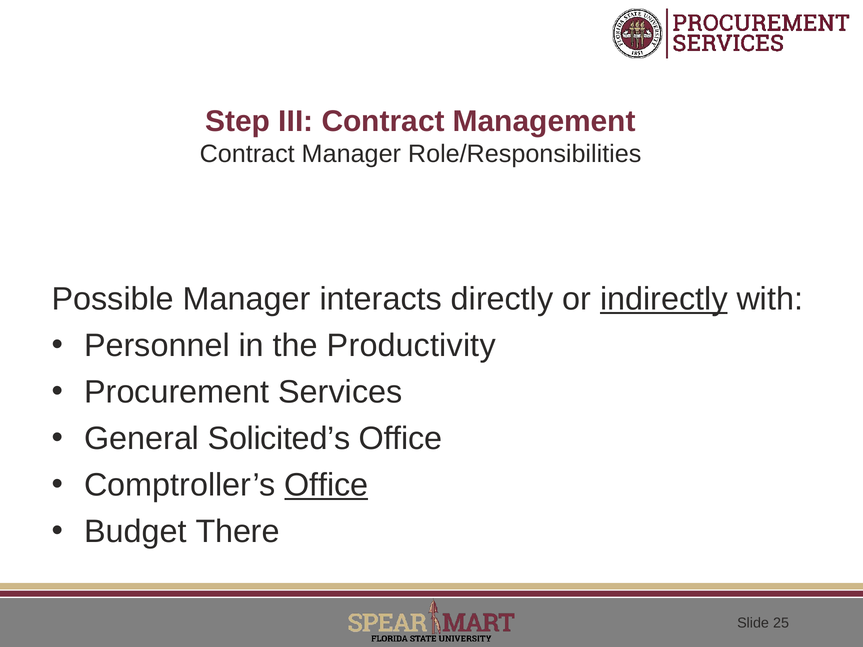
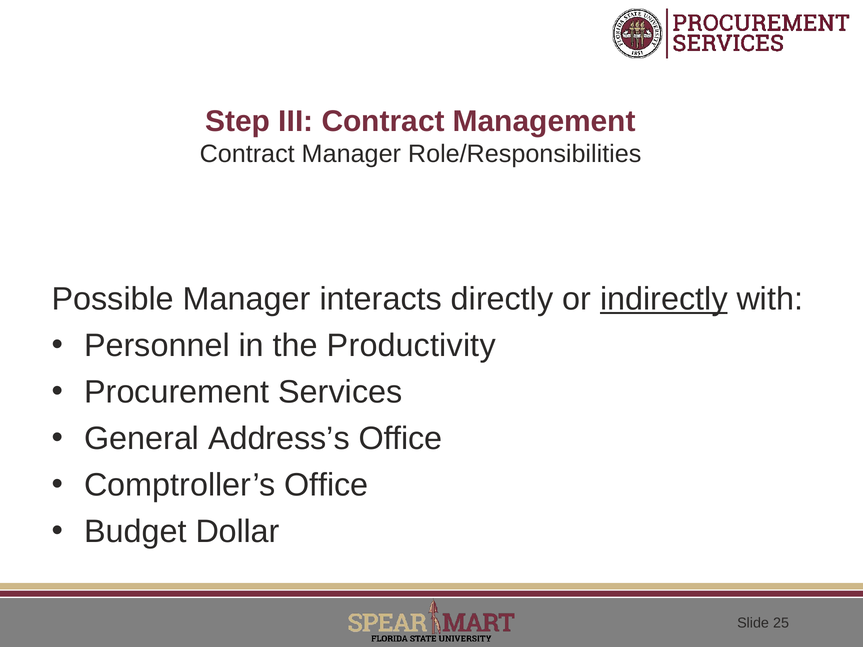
Solicited’s: Solicited’s -> Address’s
Office at (326, 485) underline: present -> none
There: There -> Dollar
